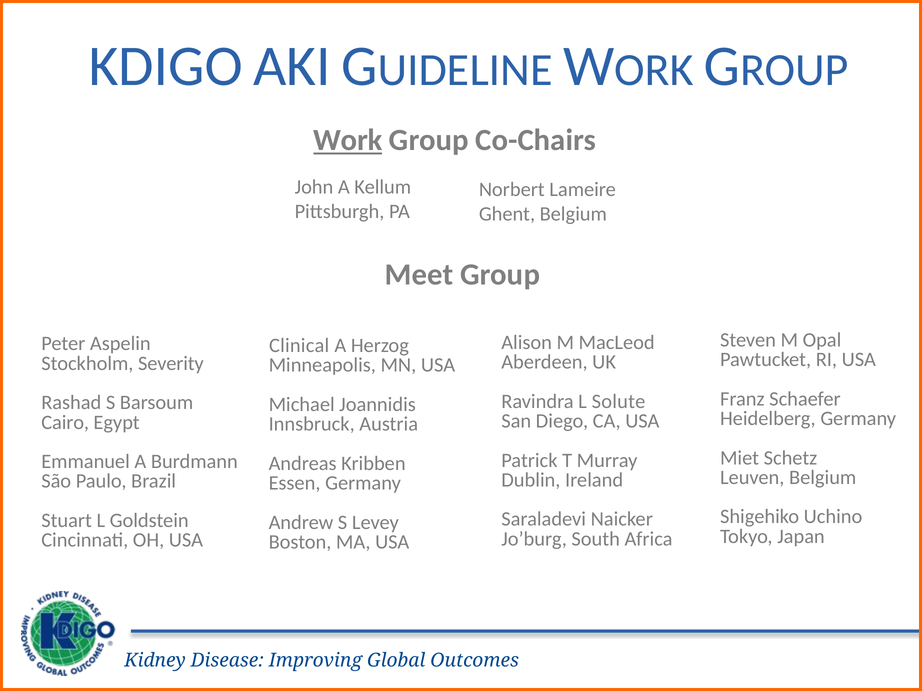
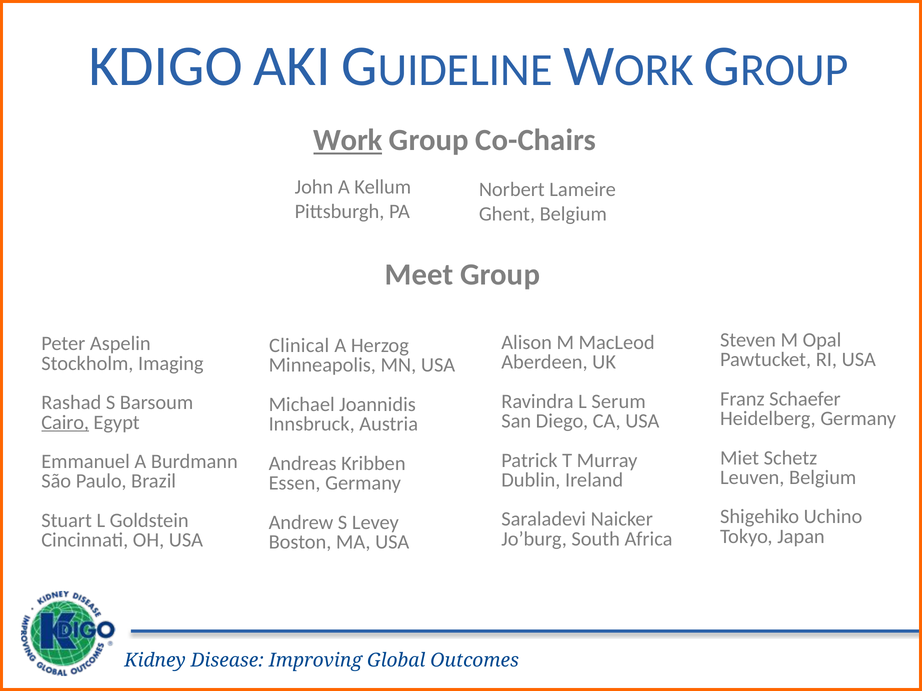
Severity: Severity -> Imaging
Solute: Solute -> Serum
Cairo underline: none -> present
